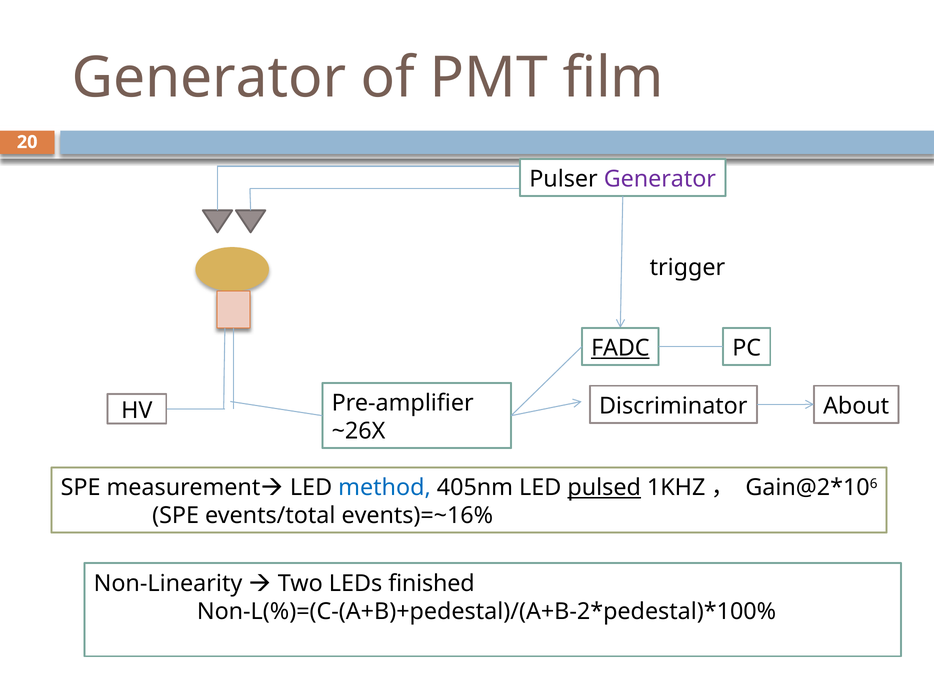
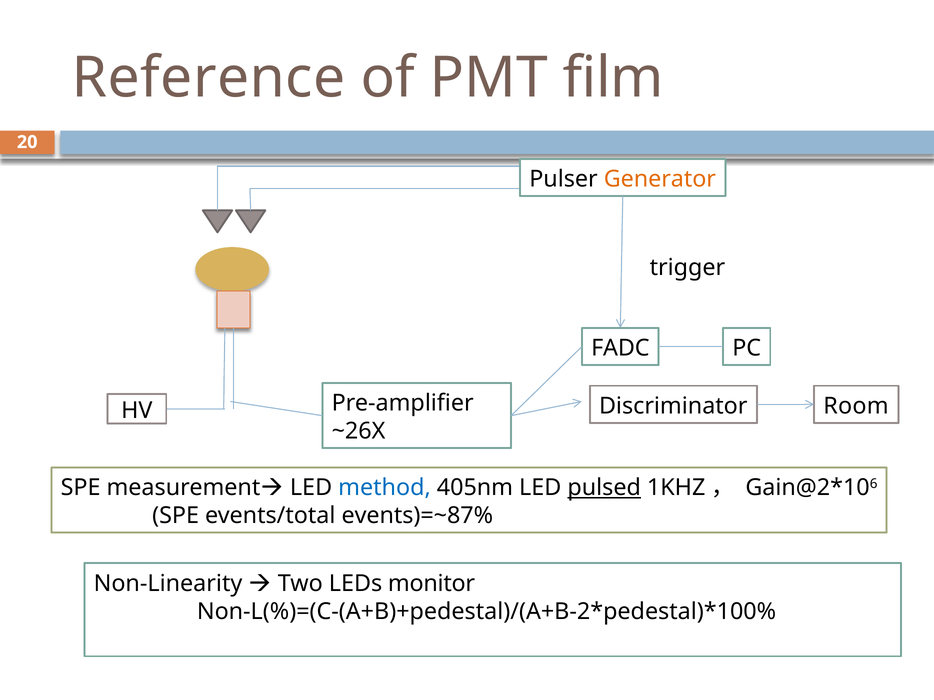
Generator at (209, 78): Generator -> Reference
Generator at (660, 179) colour: purple -> orange
FADC underline: present -> none
About: About -> Room
events)=~16%: events)=~16% -> events)=~87%
finished: finished -> monitor
